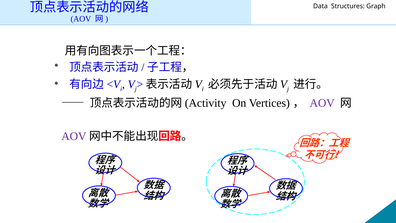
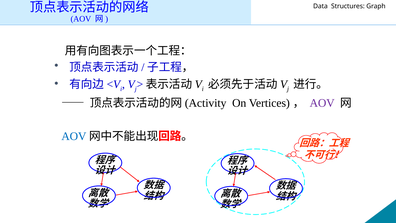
AOV at (74, 136) colour: purple -> blue
